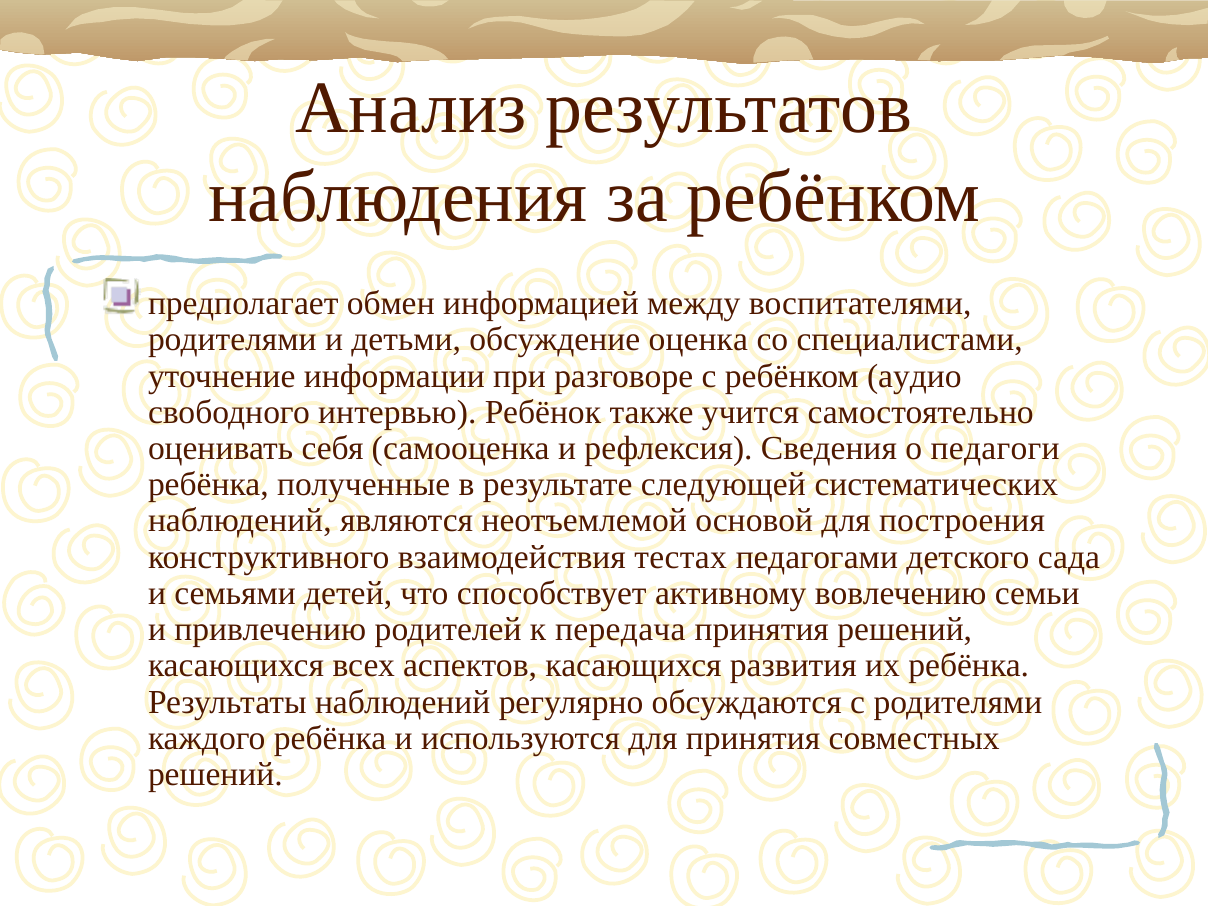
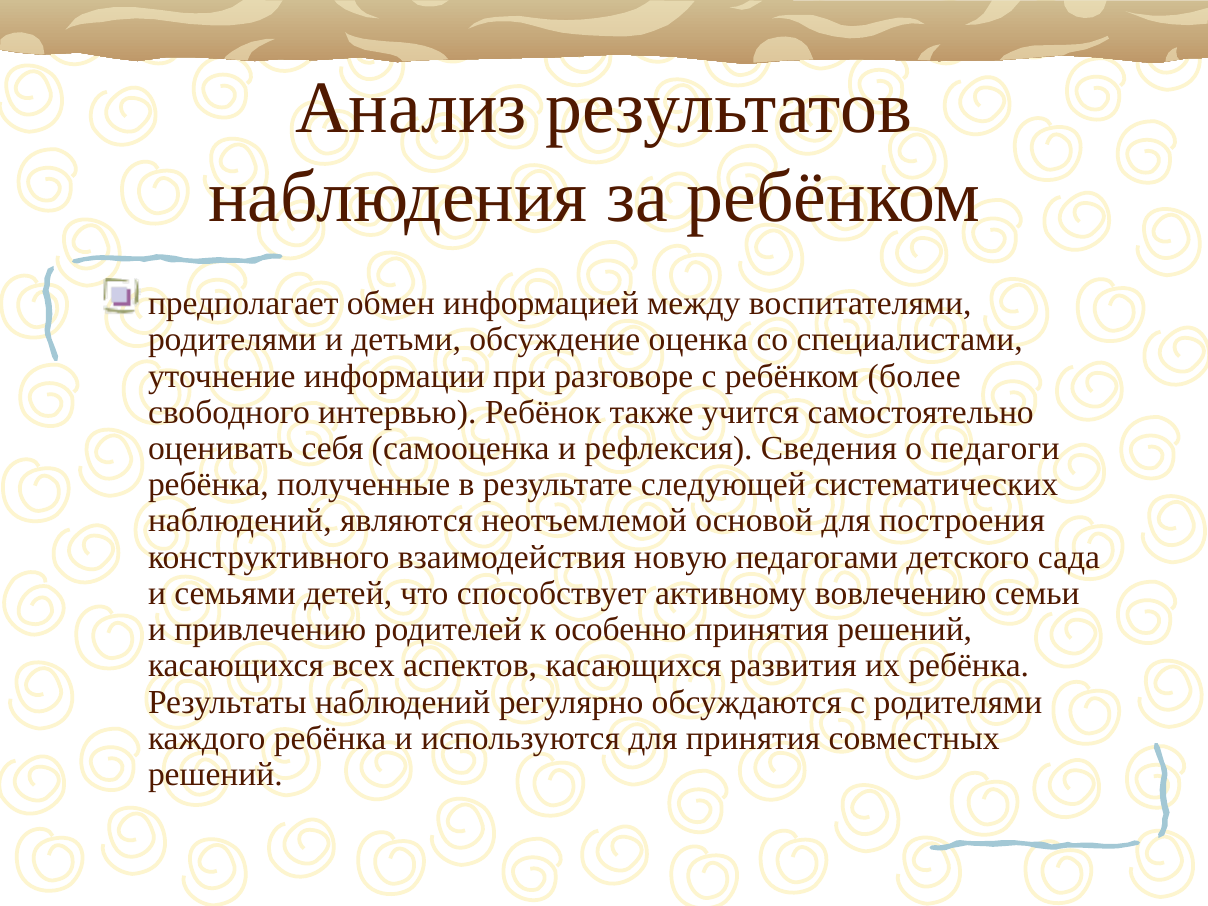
аудио: аудио -> более
тестах: тестах -> новую
передача: передача -> особенно
